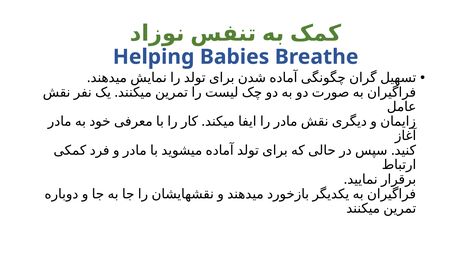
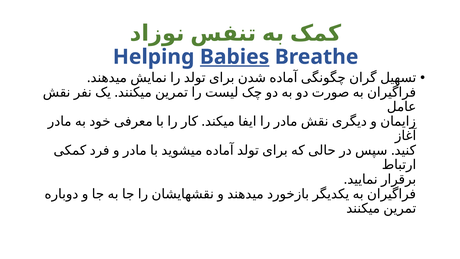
Babies underline: none -> present
